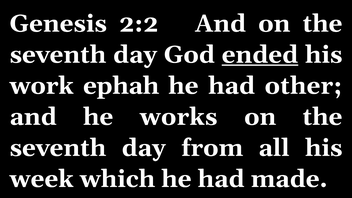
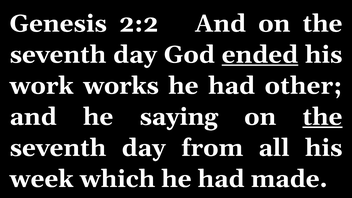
ephah: ephah -> works
works: works -> saying
the at (322, 117) underline: none -> present
